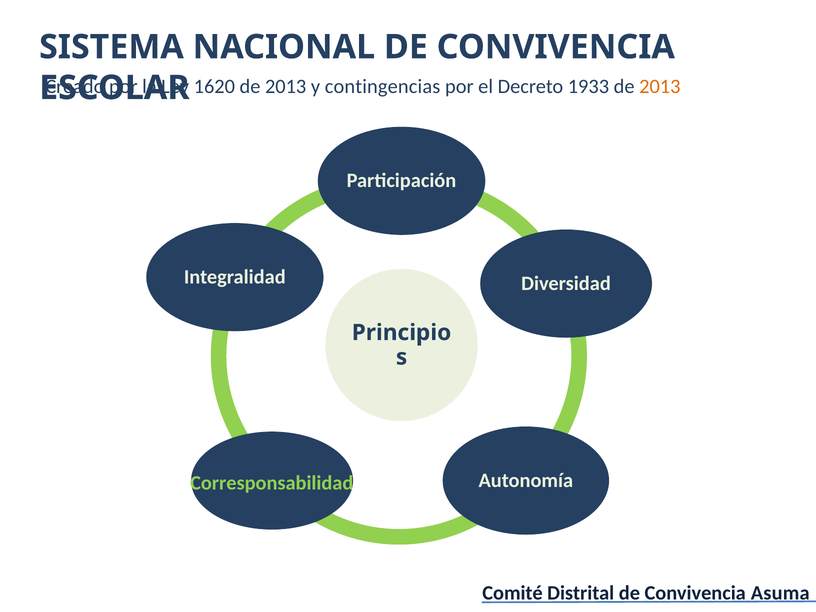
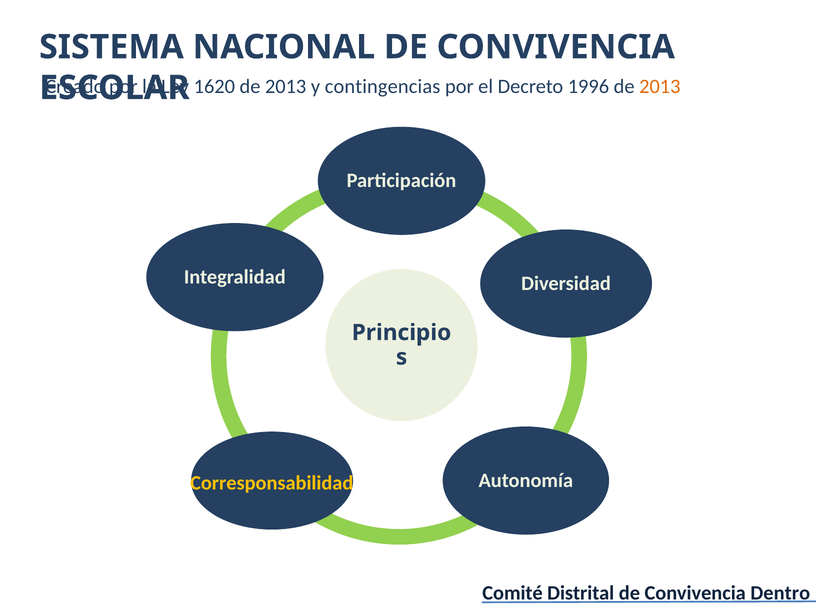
1933: 1933 -> 1996
Corresponsabilidad colour: light green -> yellow
Asuma: Asuma -> Dentro
